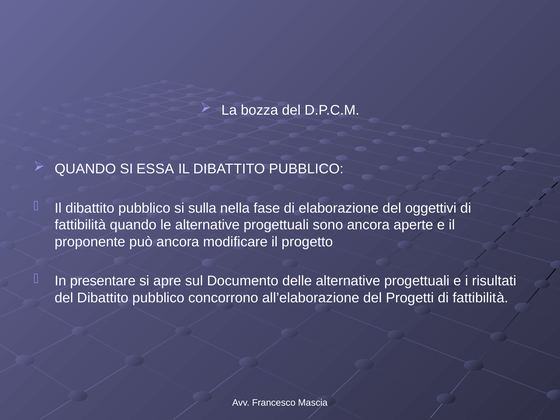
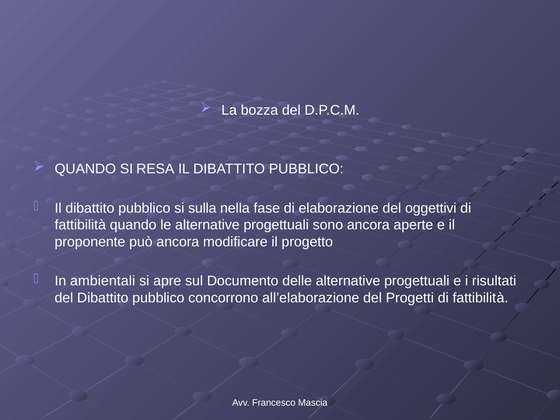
ESSA: ESSA -> RESA
presentare: presentare -> ambientali
